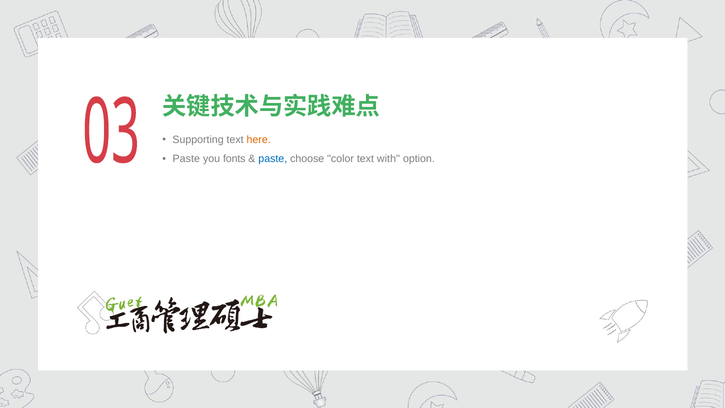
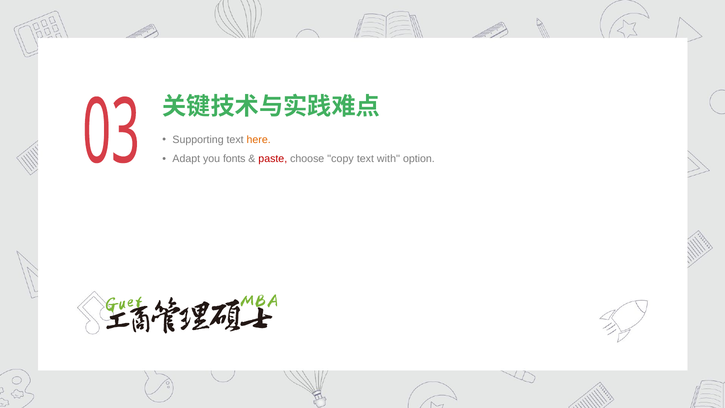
Paste at (186, 159): Paste -> Adapt
paste at (273, 159) colour: blue -> red
color: color -> copy
